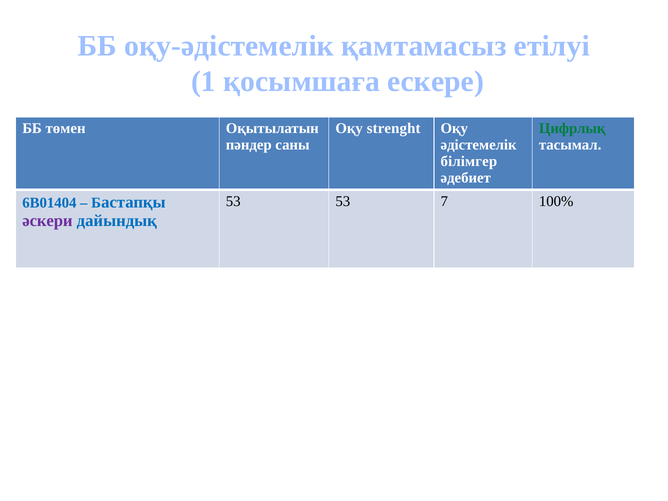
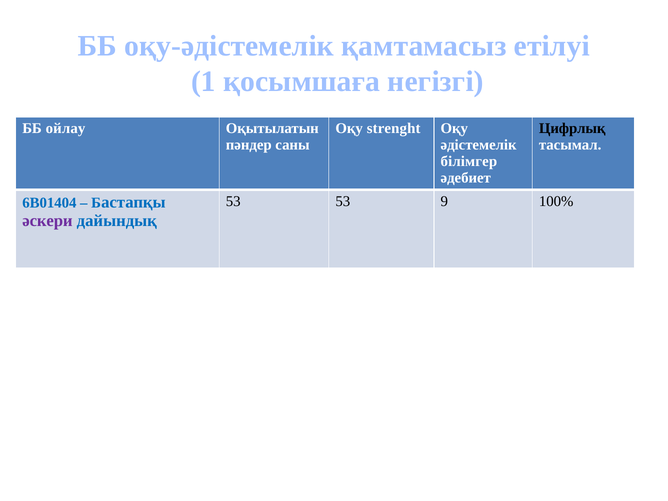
ескере: ескере -> негізгі
төмен: төмен -> ойлау
Цифрлық colour: green -> black
7: 7 -> 9
